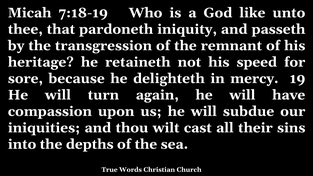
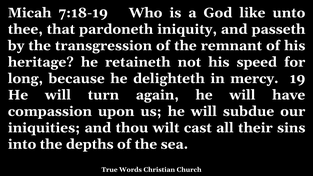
sore: sore -> long
